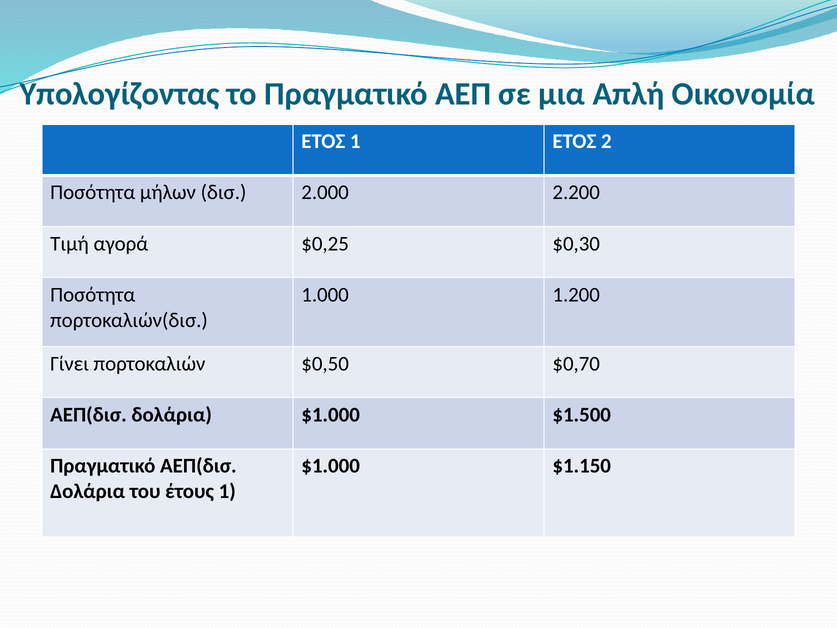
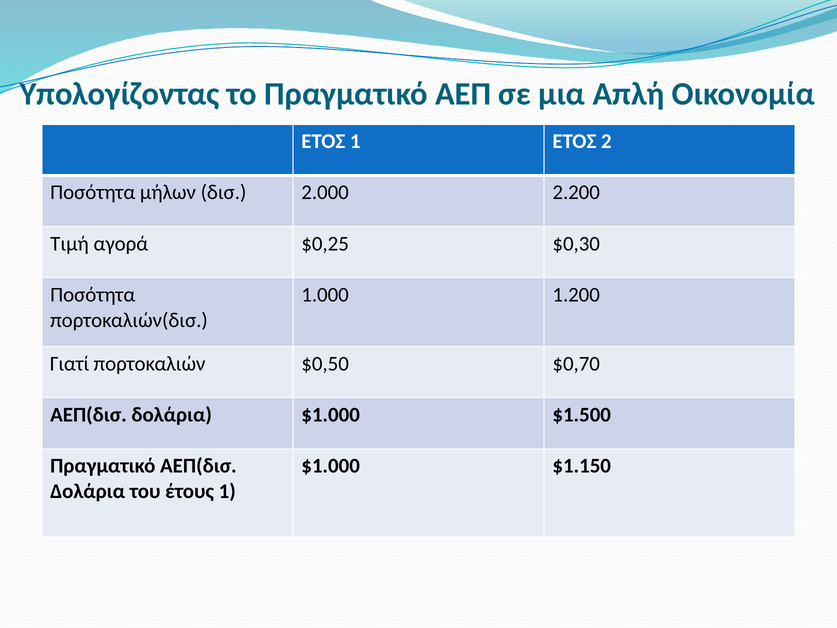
Γίνει: Γίνει -> Γιατί
